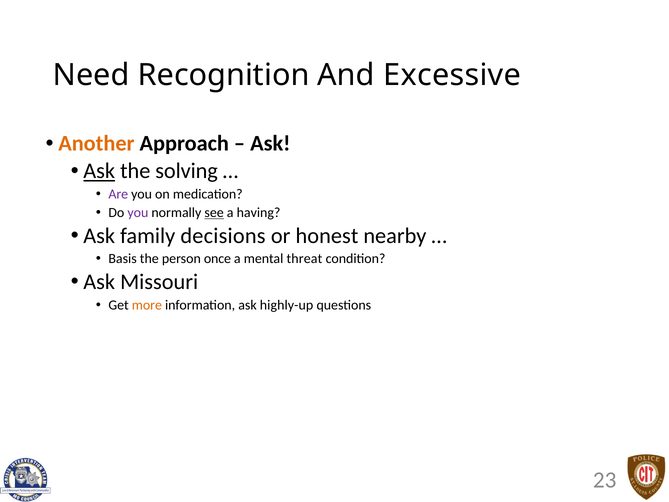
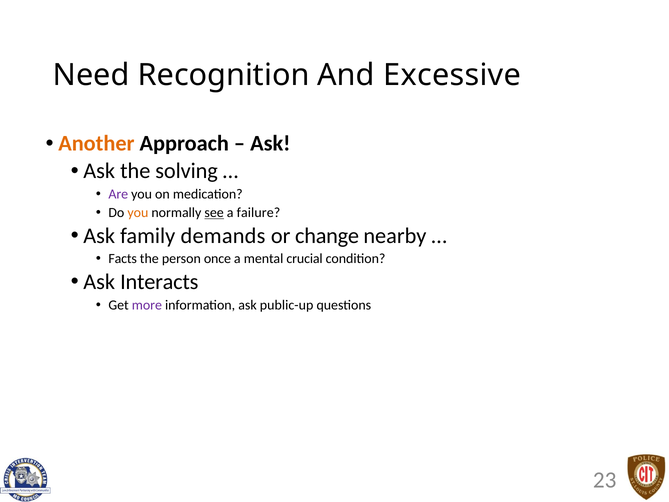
Ask at (99, 171) underline: present -> none
you at (138, 213) colour: purple -> orange
having: having -> failure
decisions: decisions -> demands
honest: honest -> change
Basis: Basis -> Facts
threat: threat -> crucial
Missouri: Missouri -> Interacts
more colour: orange -> purple
highly-up: highly-up -> public-up
